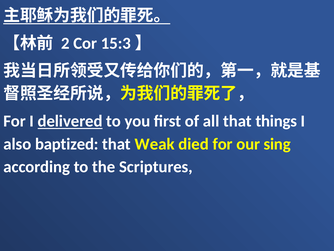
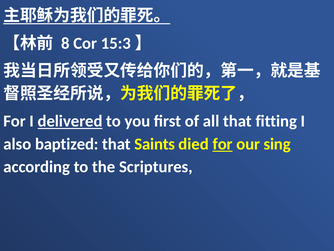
2: 2 -> 8
things: things -> fitting
Weak: Weak -> Saints
for at (223, 144) underline: none -> present
